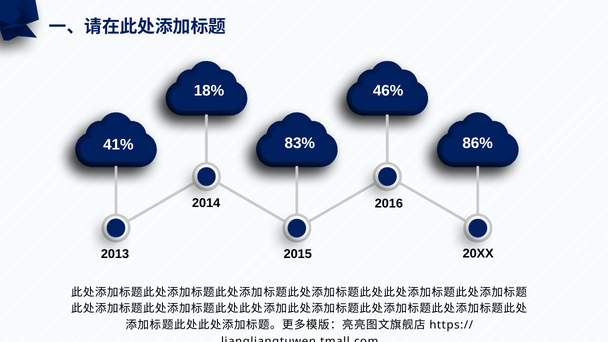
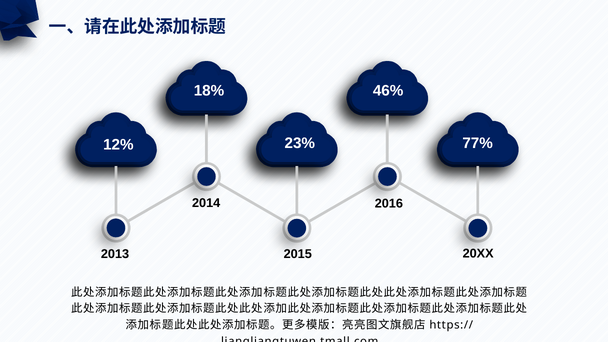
83%: 83% -> 23%
86%: 86% -> 77%
41%: 41% -> 12%
